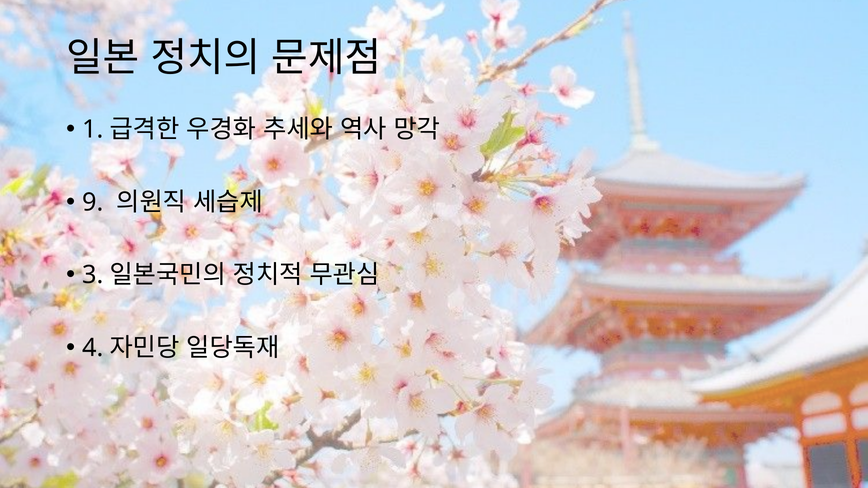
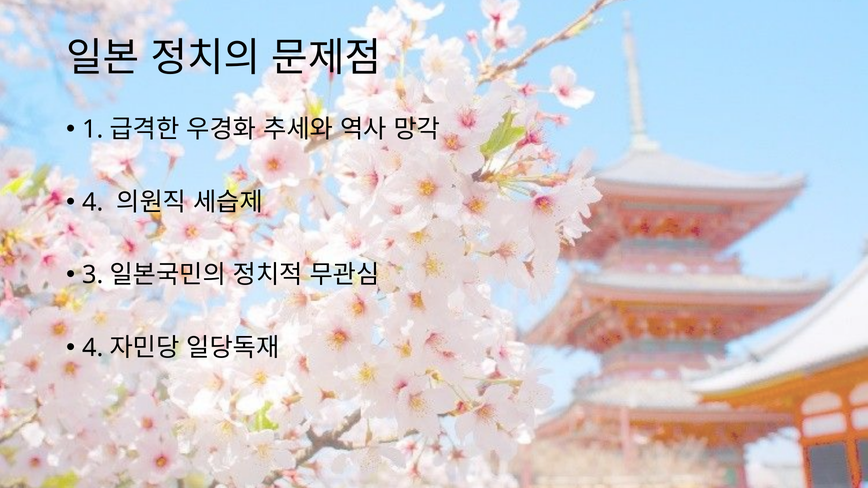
9 at (93, 202): 9 -> 4
